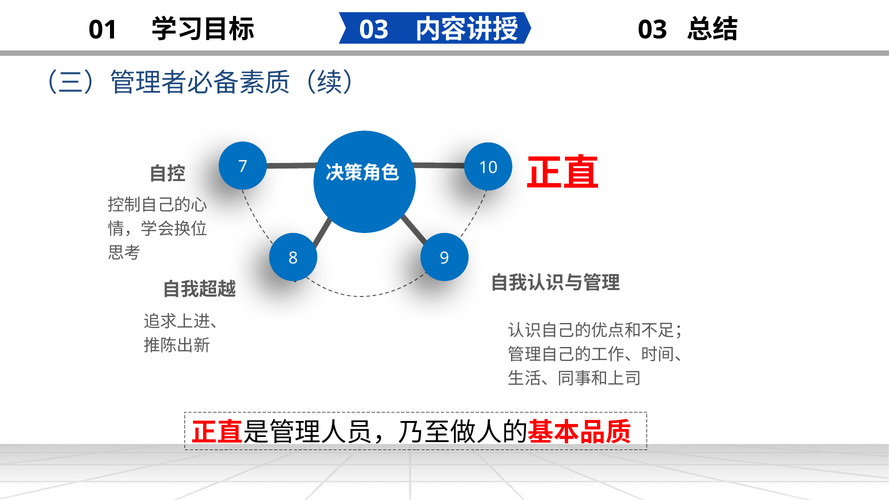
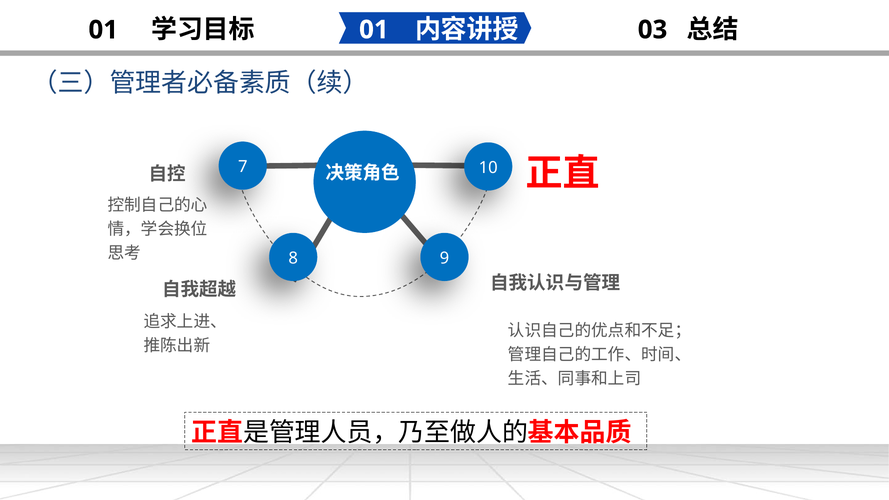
03 at (374, 30): 03 -> 01
